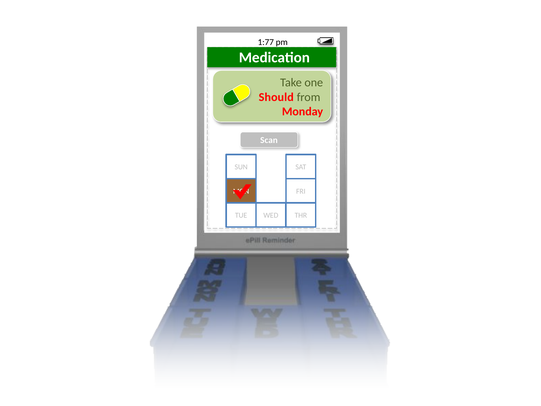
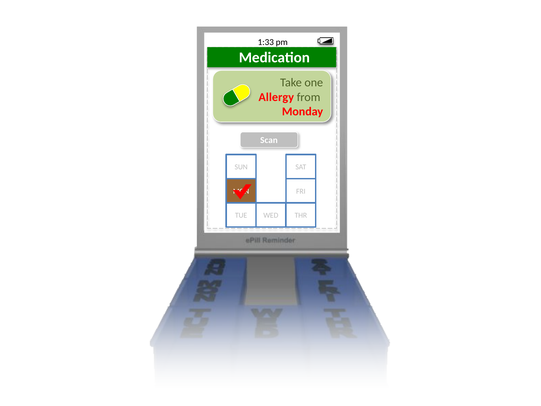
1:77: 1:77 -> 1:33
Should: Should -> Allergy
